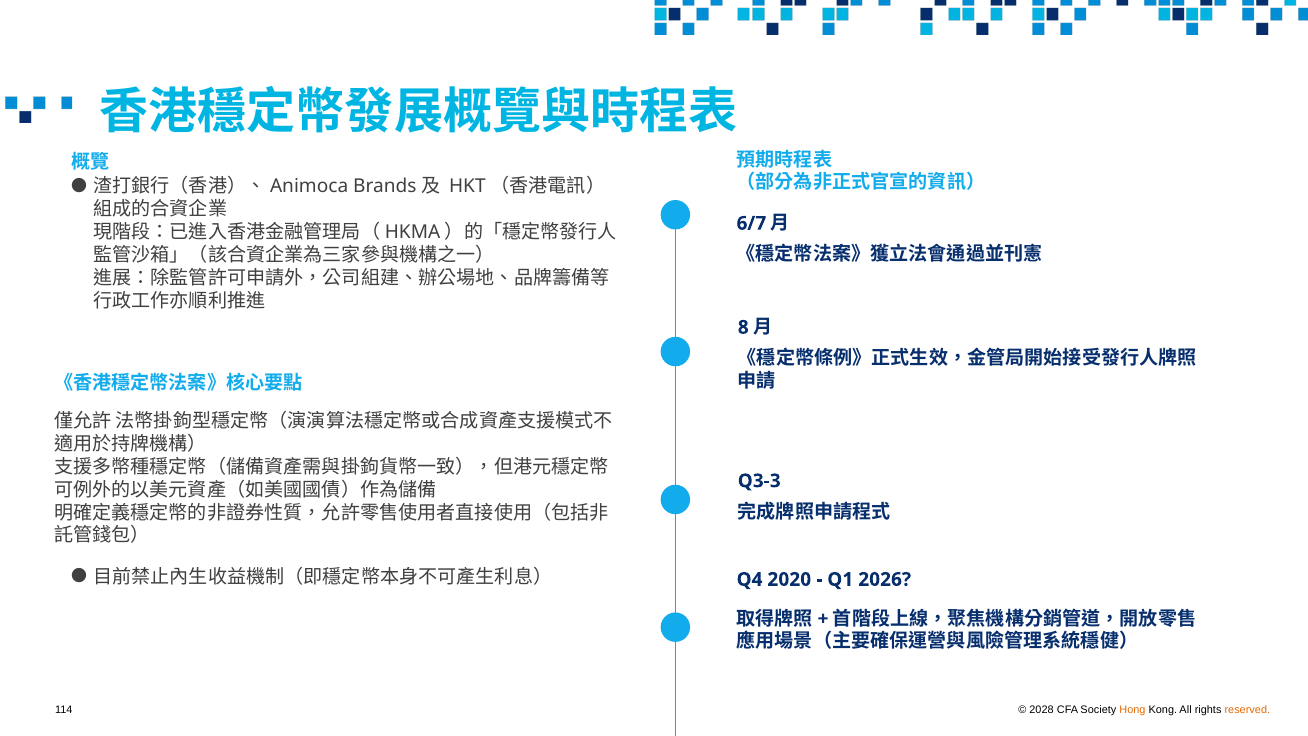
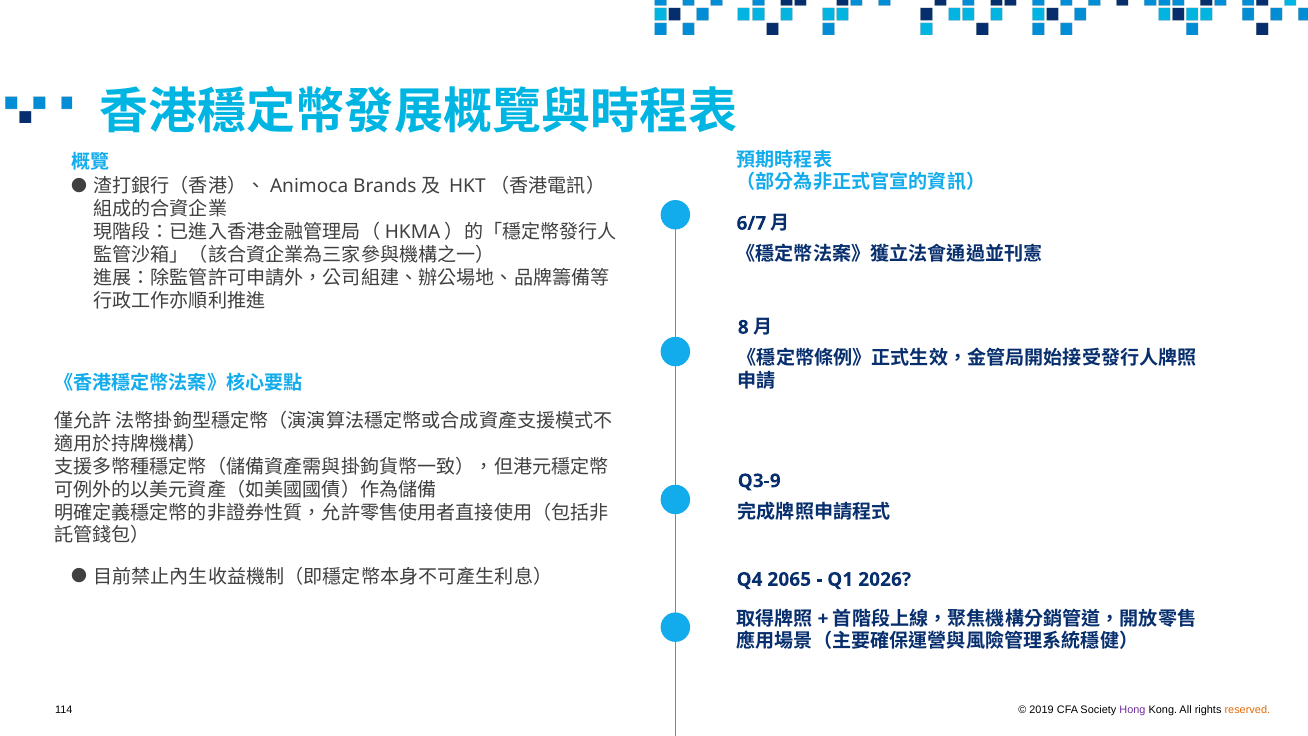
Q3-3: Q3-3 -> Q3-9
2020: 2020 -> 2065
2028: 2028 -> 2019
Hong colour: orange -> purple
